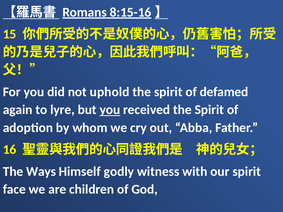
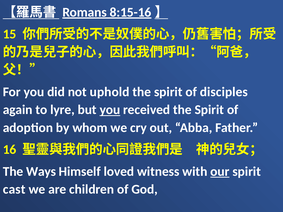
defamed: defamed -> disciples
godly: godly -> loved
our underline: none -> present
face: face -> cast
